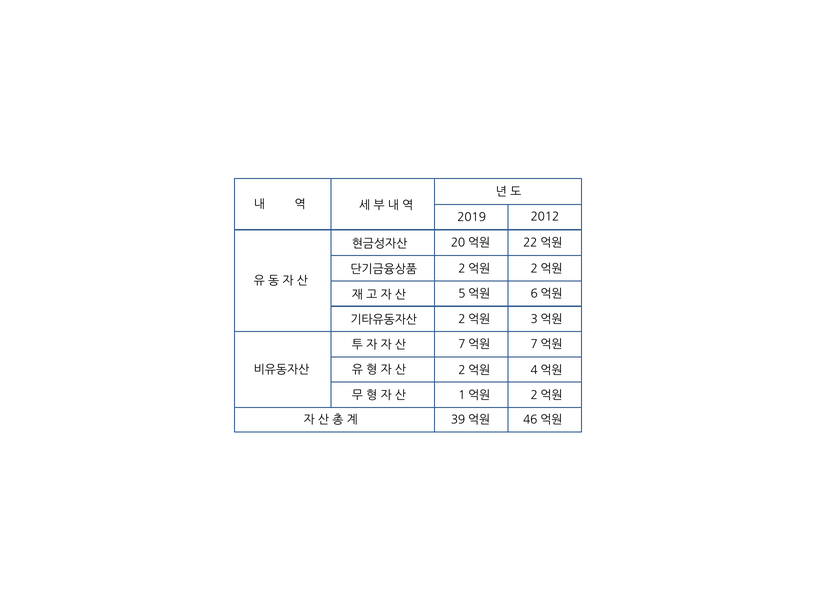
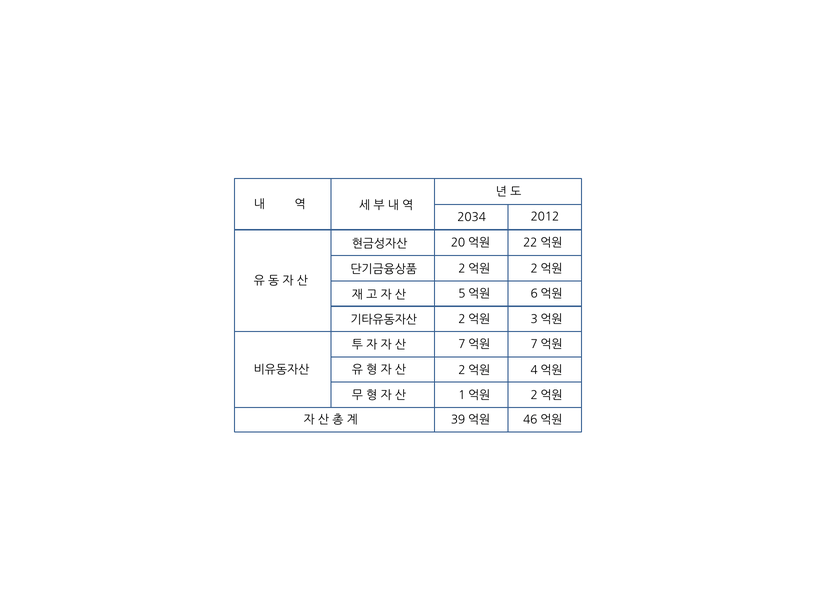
2019: 2019 -> 2034
